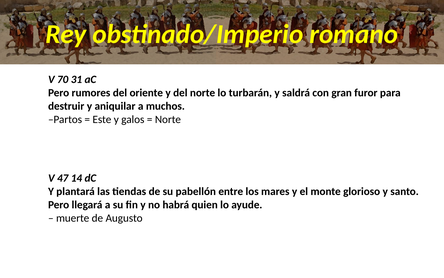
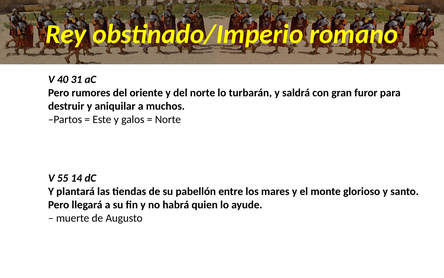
70: 70 -> 40
47: 47 -> 55
